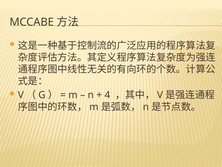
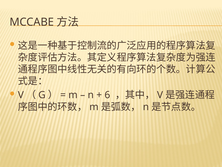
4: 4 -> 6
